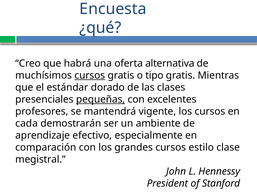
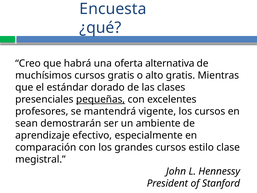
cursos at (90, 75) underline: present -> none
tipo: tipo -> alto
cada: cada -> sean
